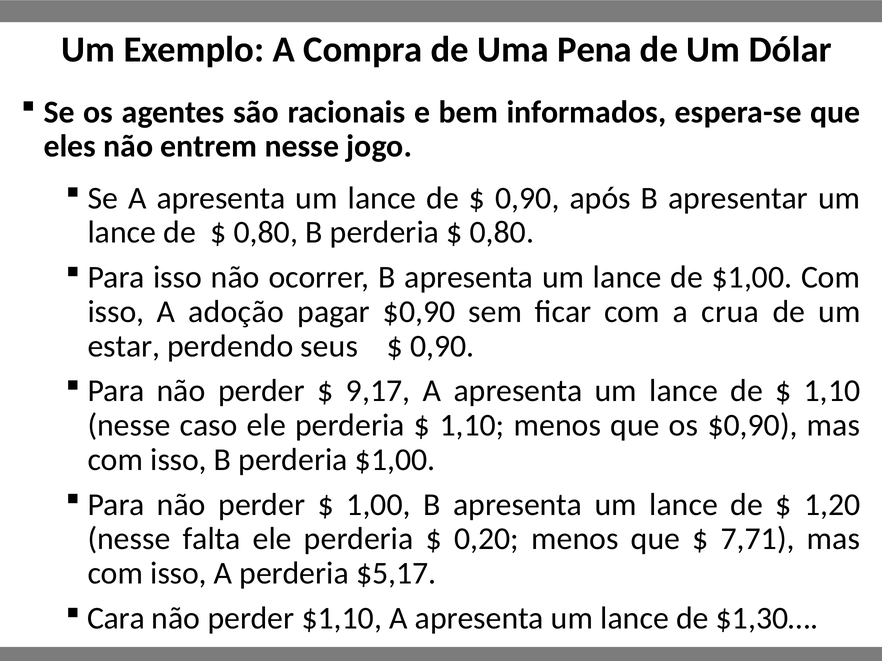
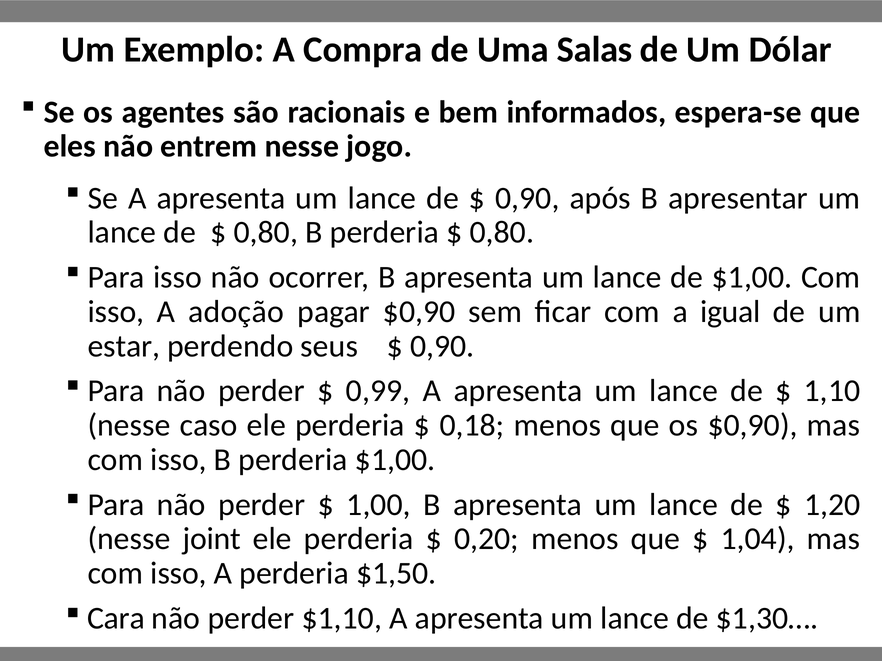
Pena: Pena -> Salas
crua: crua -> igual
9,17: 9,17 -> 0,99
1,10 at (472, 426): 1,10 -> 0,18
falta: falta -> joint
7,71: 7,71 -> 1,04
$5,17: $5,17 -> $1,50
